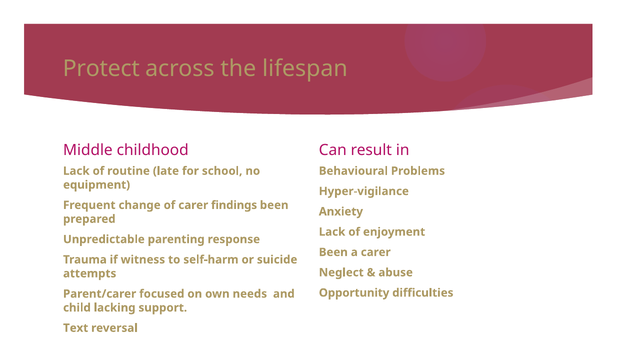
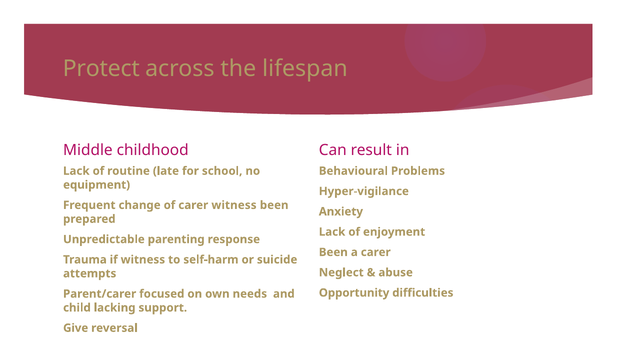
carer findings: findings -> witness
Text: Text -> Give
